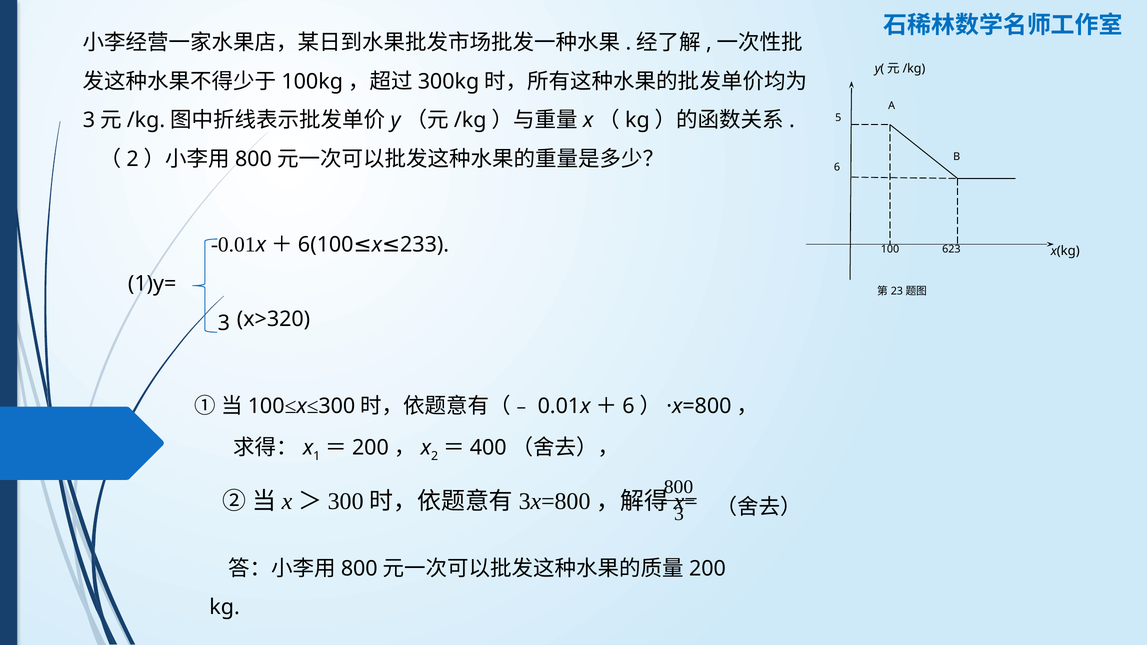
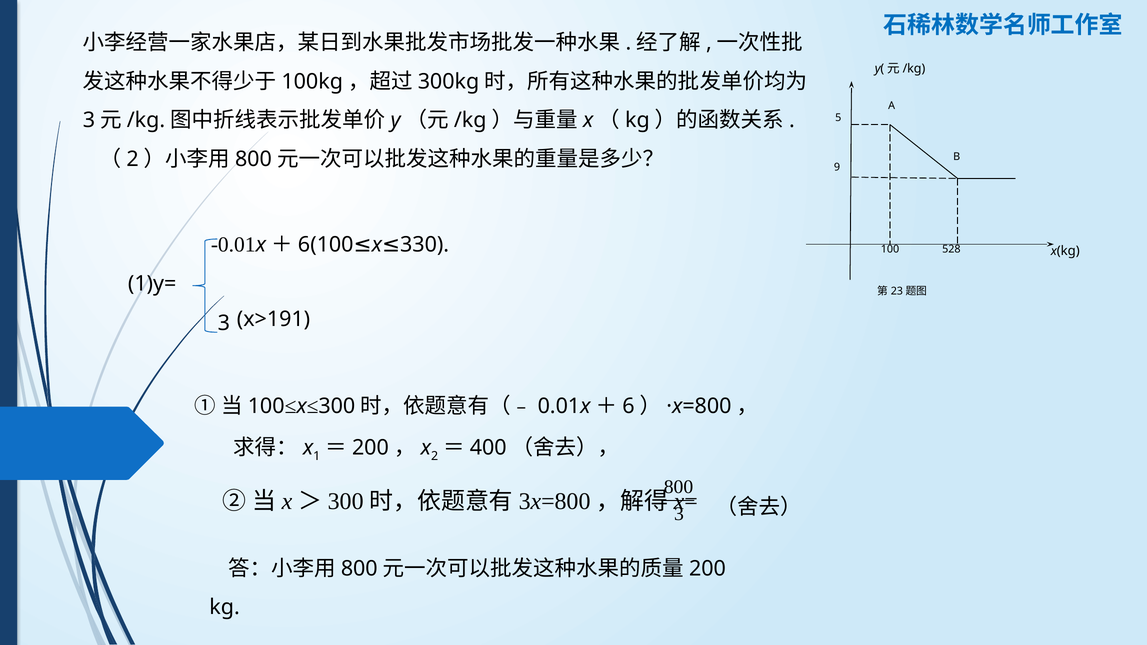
6: 6 -> 9
233: 233 -> 330
623: 623 -> 528
x>320: x>320 -> x>191
